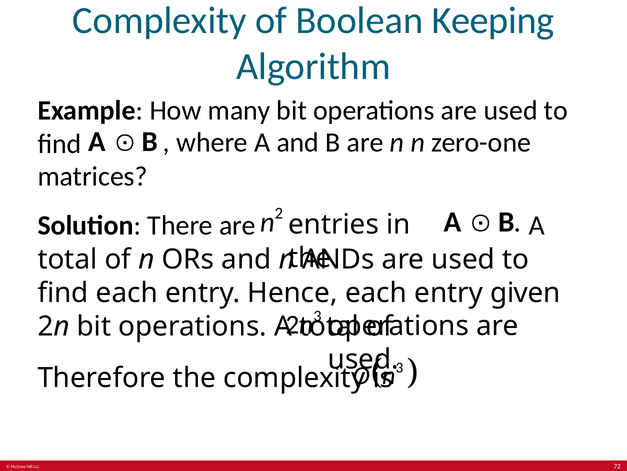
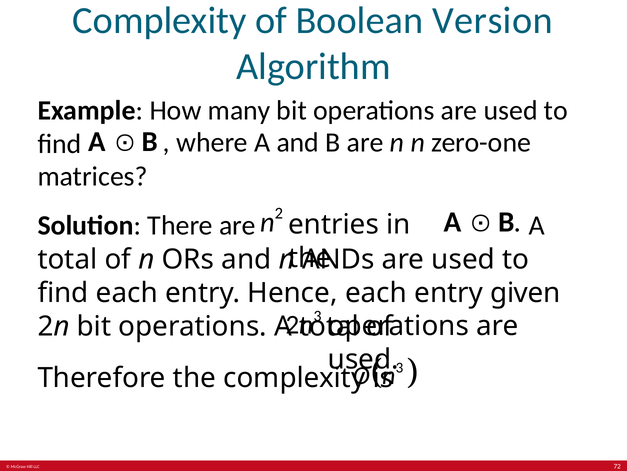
Keeping: Keeping -> Version
